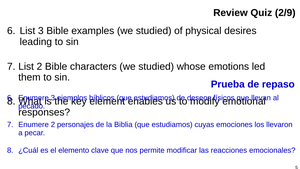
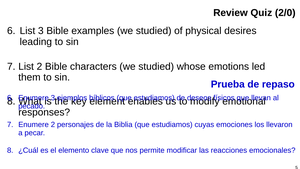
2/9: 2/9 -> 2/0
